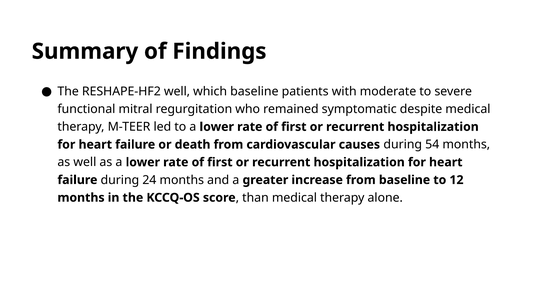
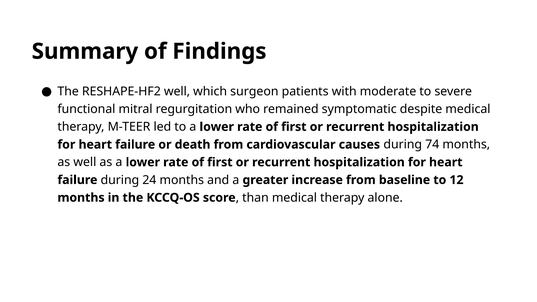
which baseline: baseline -> surgeon
54: 54 -> 74
